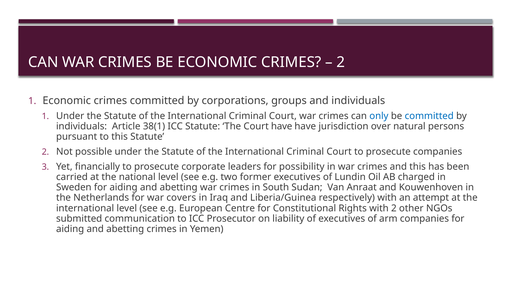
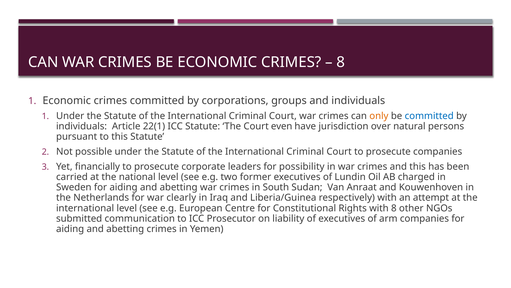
2 at (341, 62): 2 -> 8
only colour: blue -> orange
38(1: 38(1 -> 22(1
Court have: have -> even
covers: covers -> clearly
with 2: 2 -> 8
